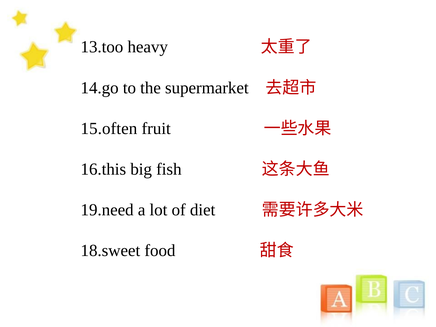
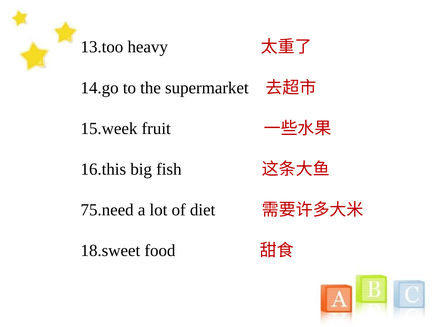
15.often: 15.often -> 15.week
19.need: 19.need -> 75.need
